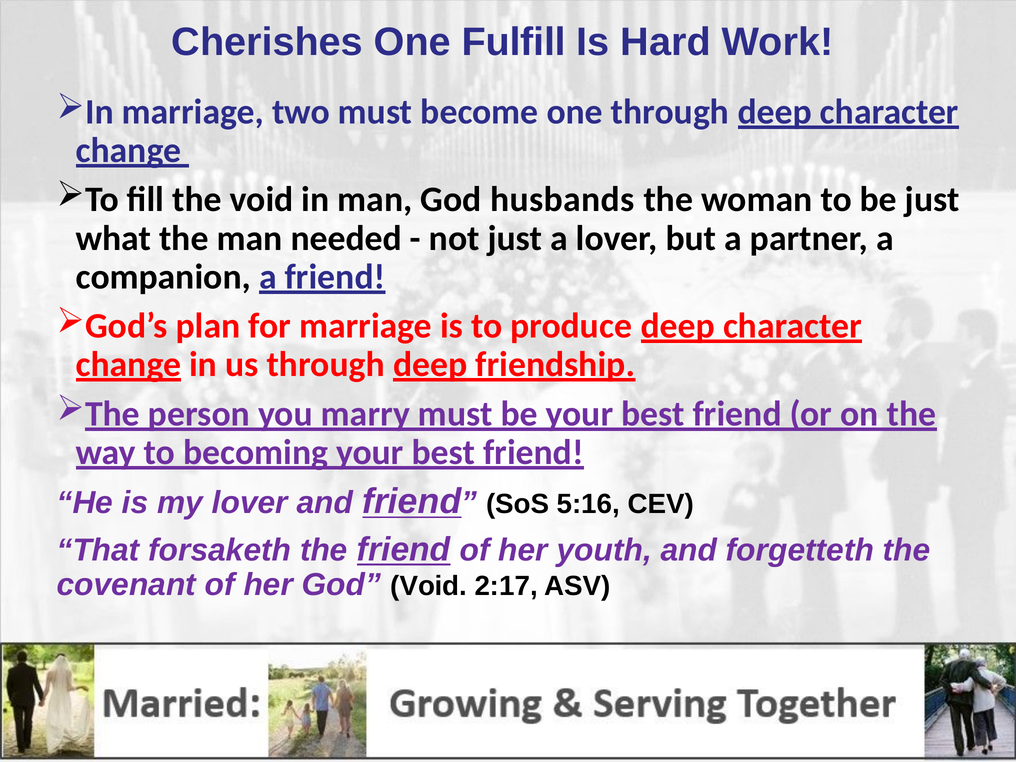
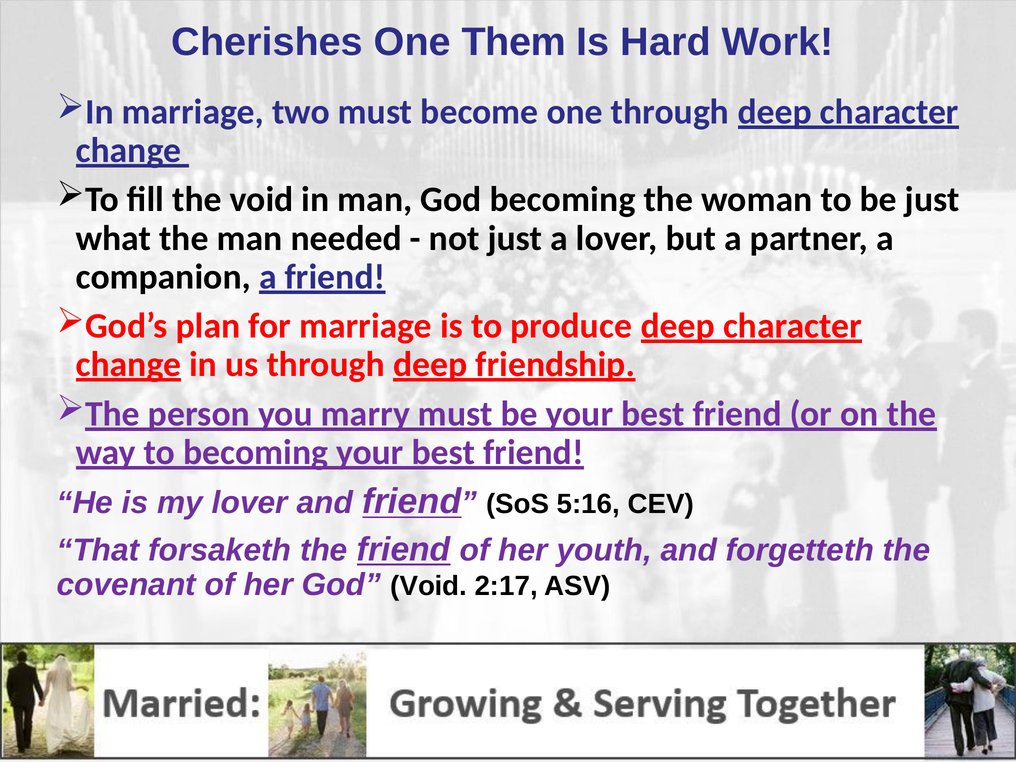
Fulfill: Fulfill -> Them
God husbands: husbands -> becoming
